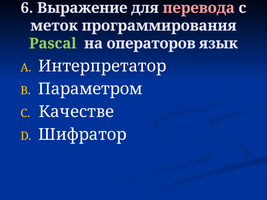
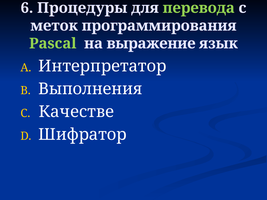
Выражение: Выражение -> Процедуры
перевода colour: pink -> light green
операторов: операторов -> выражение
Параметром: Параметром -> Выполнения
